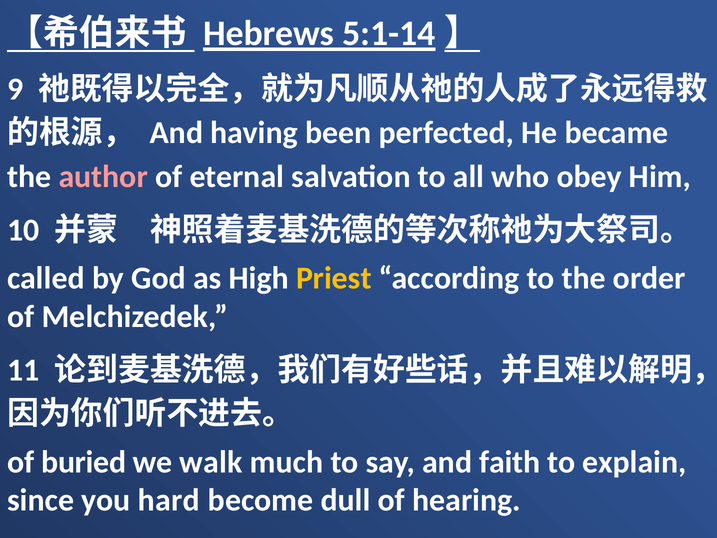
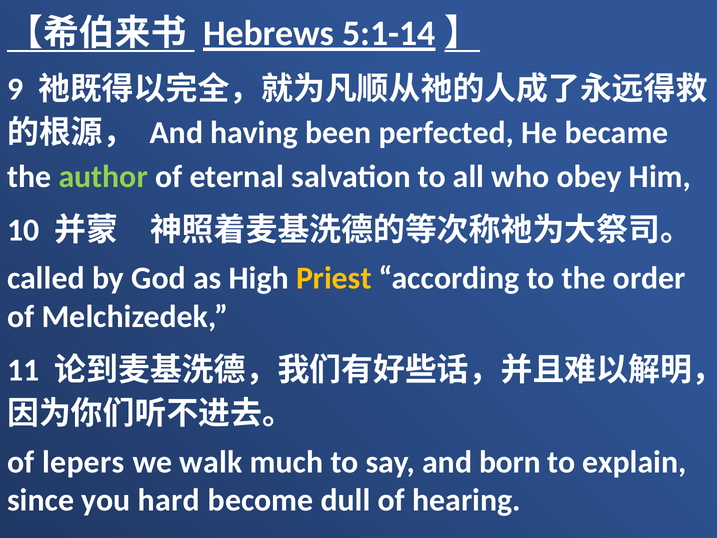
author colour: pink -> light green
buried: buried -> lepers
faith: faith -> born
